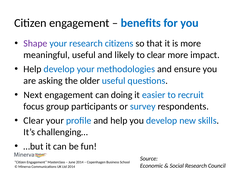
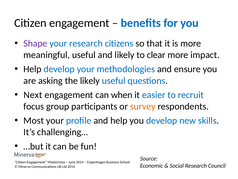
the older: older -> likely
doing: doing -> when
survey colour: blue -> orange
Clear at (34, 120): Clear -> Most
